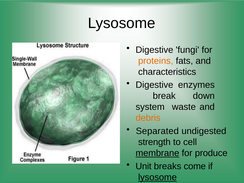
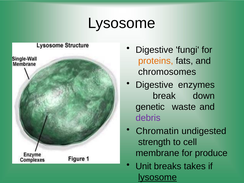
characteristics: characteristics -> chromosomes
system: system -> genetic
debris colour: orange -> purple
Separated: Separated -> Chromatin
membrane underline: present -> none
come: come -> takes
